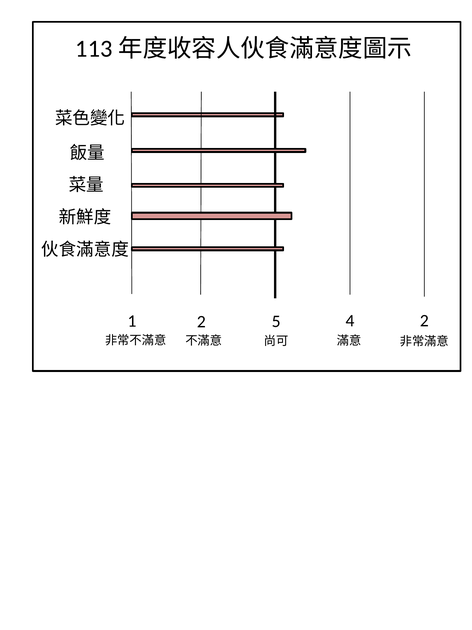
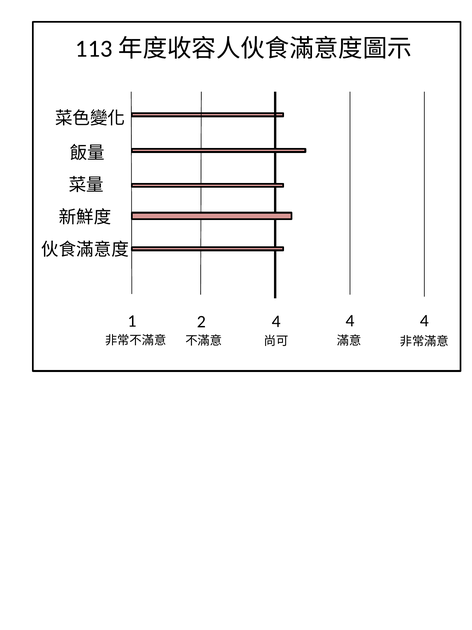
2 5: 5 -> 4
2 at (424, 320): 2 -> 4
